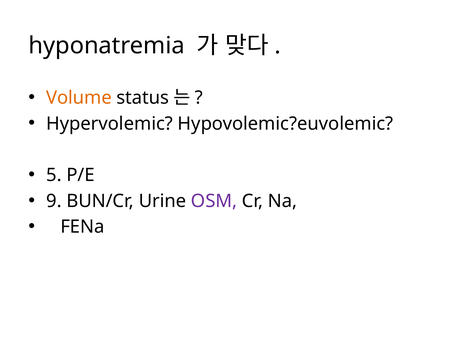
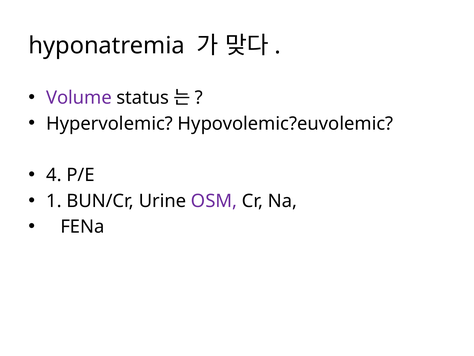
Volume colour: orange -> purple
5: 5 -> 4
9: 9 -> 1
